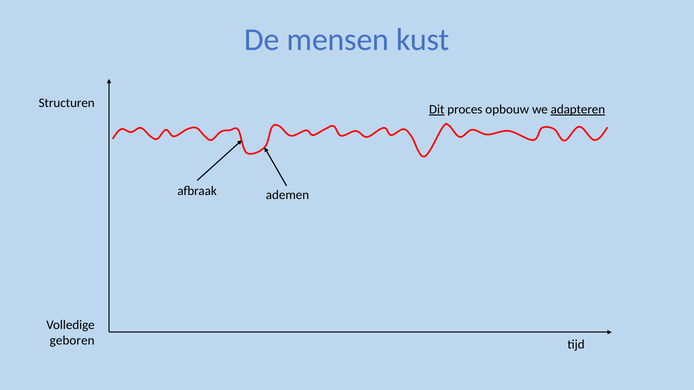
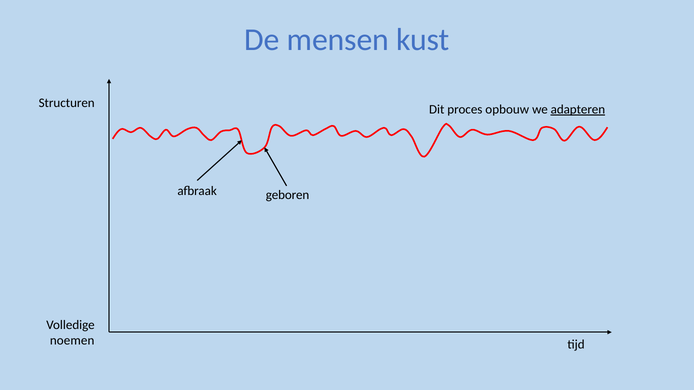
Dit underline: present -> none
ademen: ademen -> geboren
geboren: geboren -> noemen
